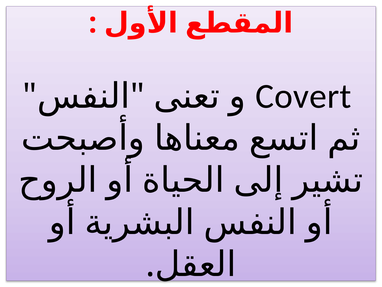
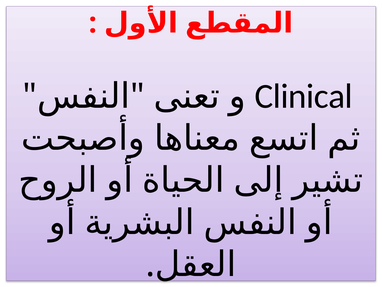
Covert: Covert -> Clinical
